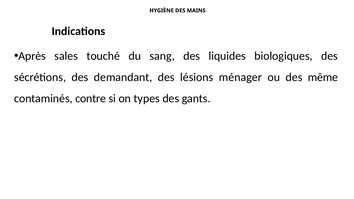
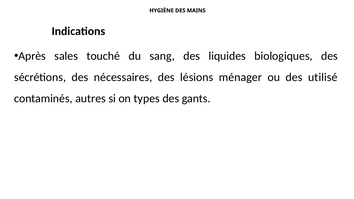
demandant: demandant -> nécessaires
même: même -> utilisé
contre: contre -> autres
